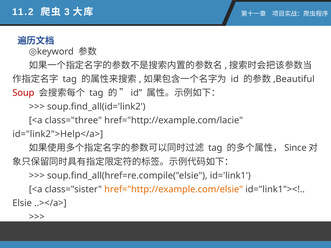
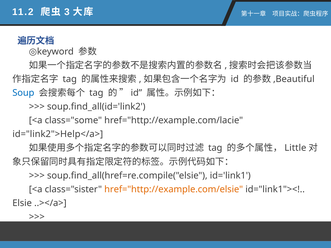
Soup colour: red -> blue
class="three: class="three -> class="some
Since: Since -> Little
